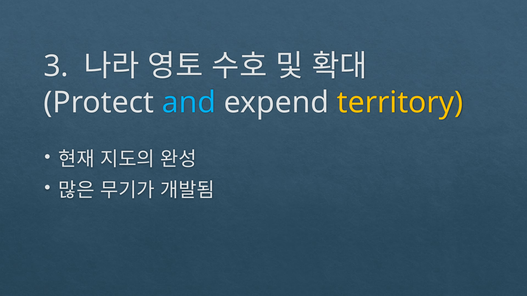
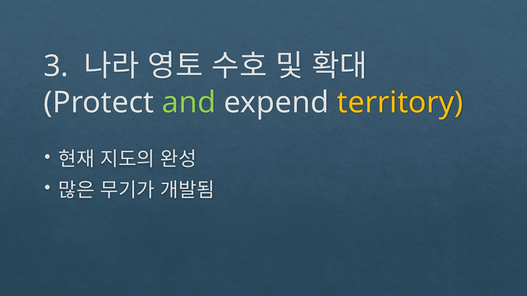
and colour: light blue -> light green
